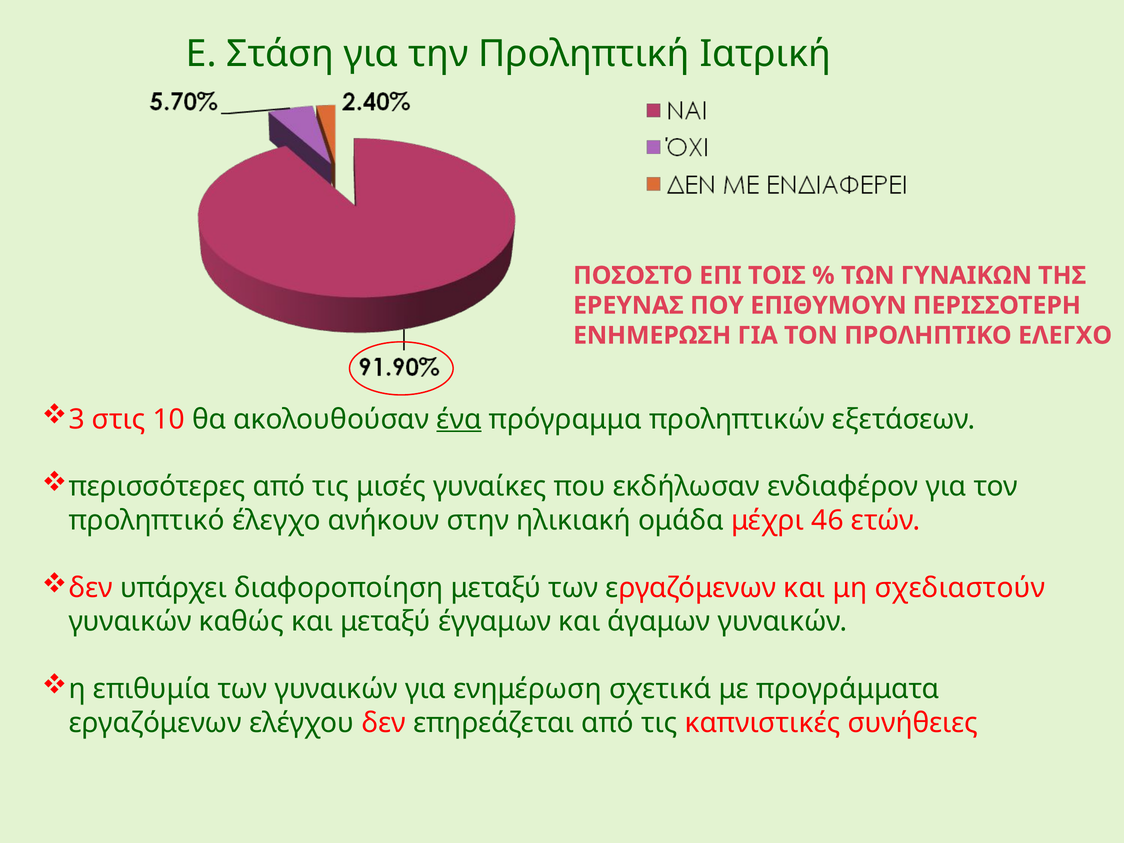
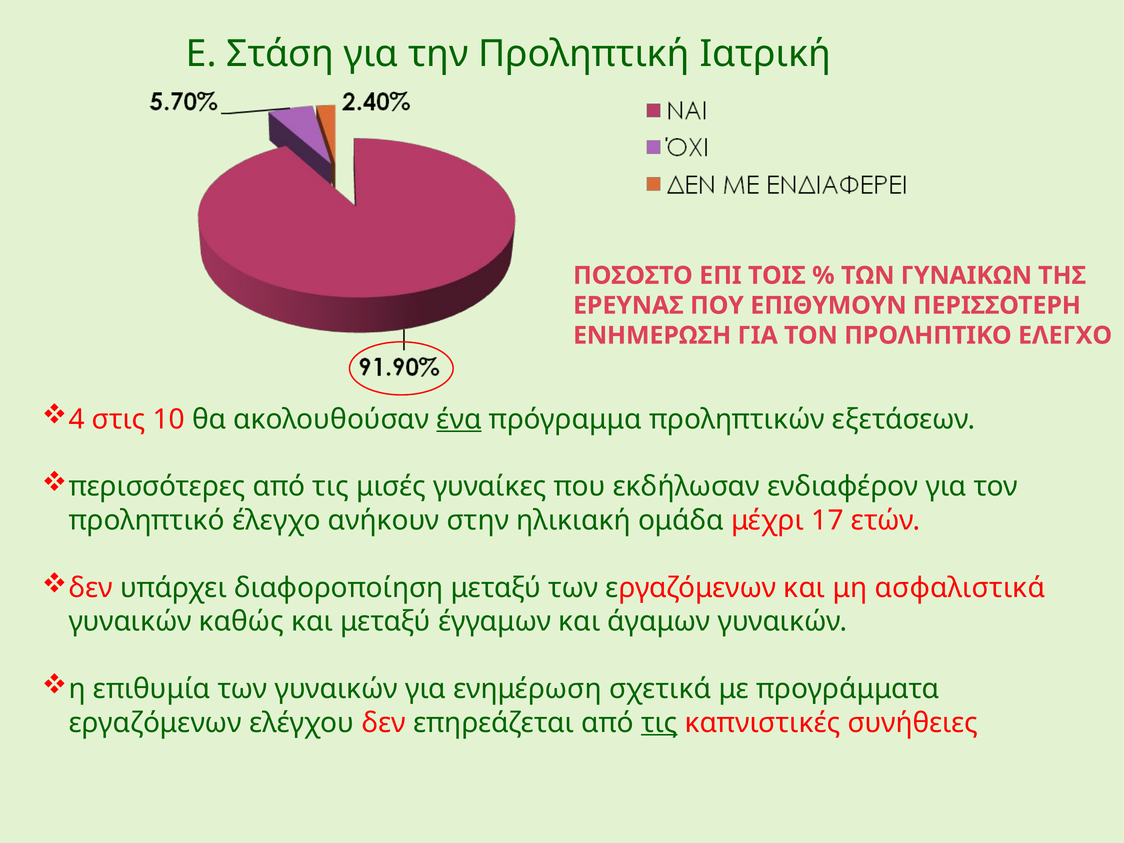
3: 3 -> 4
46: 46 -> 17
σχεδιαστούν: σχεδιαστούν -> ασφαλιστικά
τις at (659, 723) underline: none -> present
